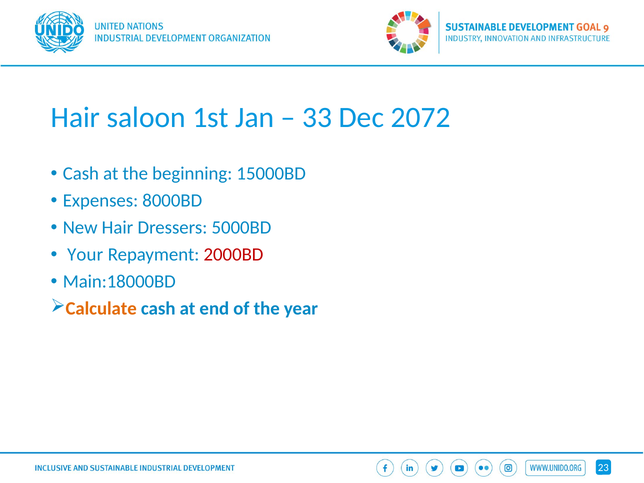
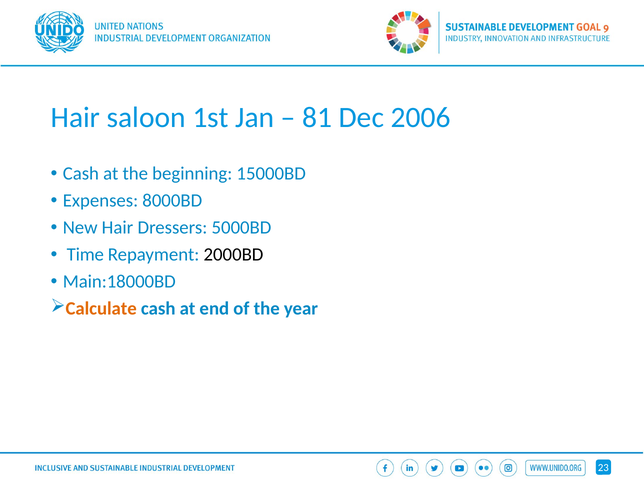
33: 33 -> 81
2072: 2072 -> 2006
Your: Your -> Time
2000BD colour: red -> black
